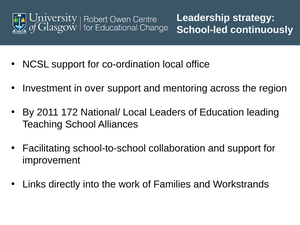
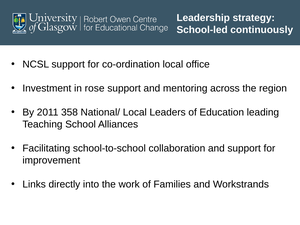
over: over -> rose
172: 172 -> 358
